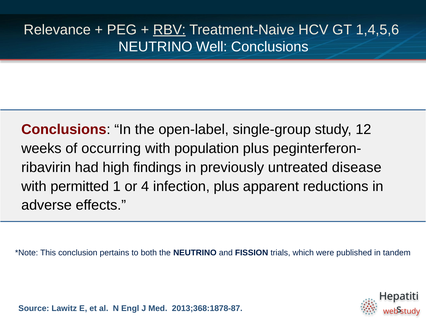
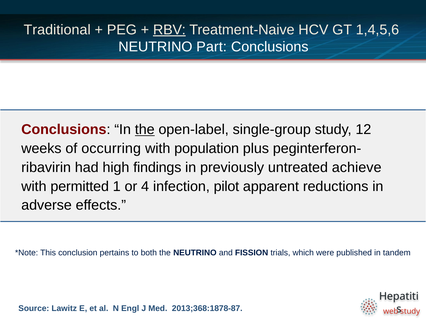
Relevance: Relevance -> Traditional
Well: Well -> Part
the at (145, 130) underline: none -> present
disease: disease -> achieve
infection plus: plus -> pilot
